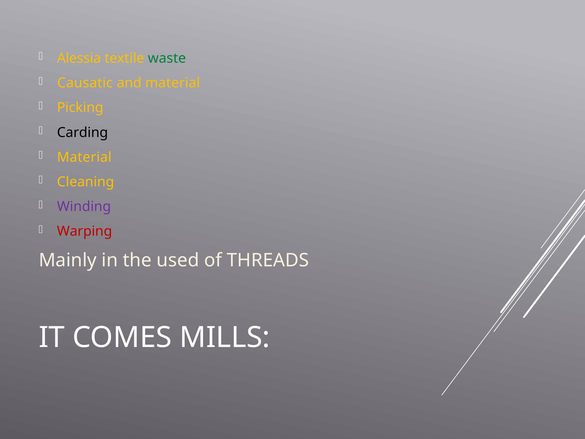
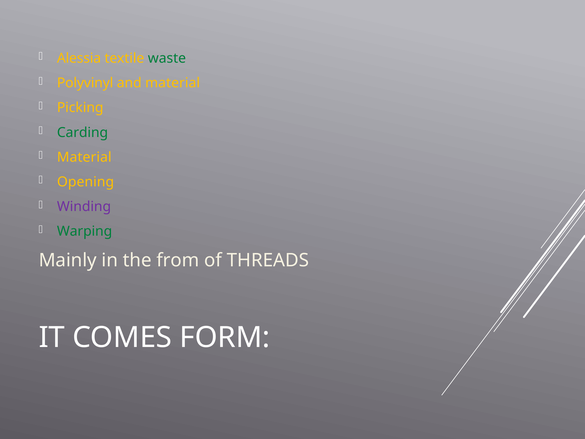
Causatic: Causatic -> Polyvinyl
Carding colour: black -> green
Cleaning: Cleaning -> Opening
Warping colour: red -> green
used: used -> from
MILLS: MILLS -> FORM
